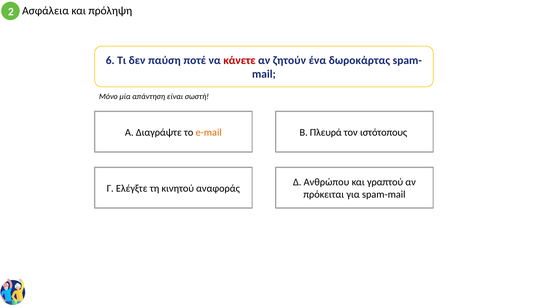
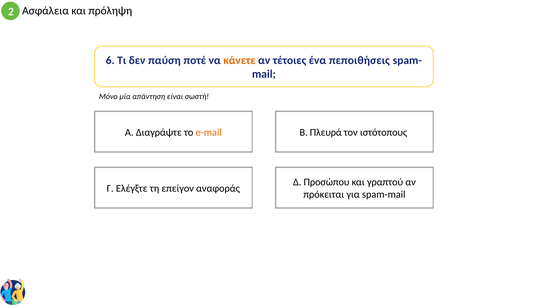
κάνετε colour: red -> orange
ζητούν: ζητούν -> τέτοιες
δωροκάρτας: δωροκάρτας -> πεποιθήσεις
Ανθρώπου: Ανθρώπου -> Προσώπου
κινητού: κινητού -> επείγον
